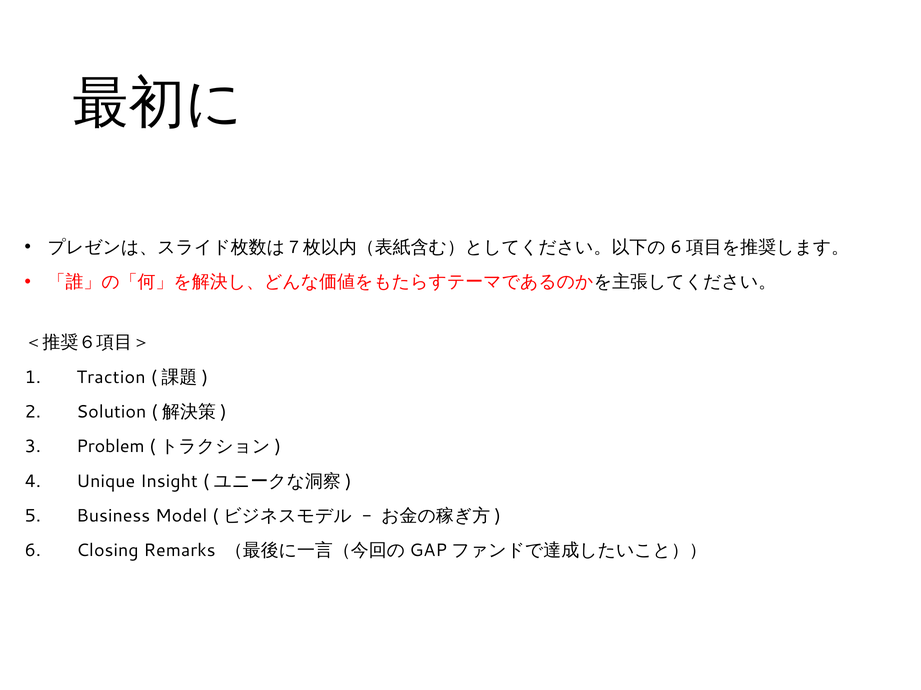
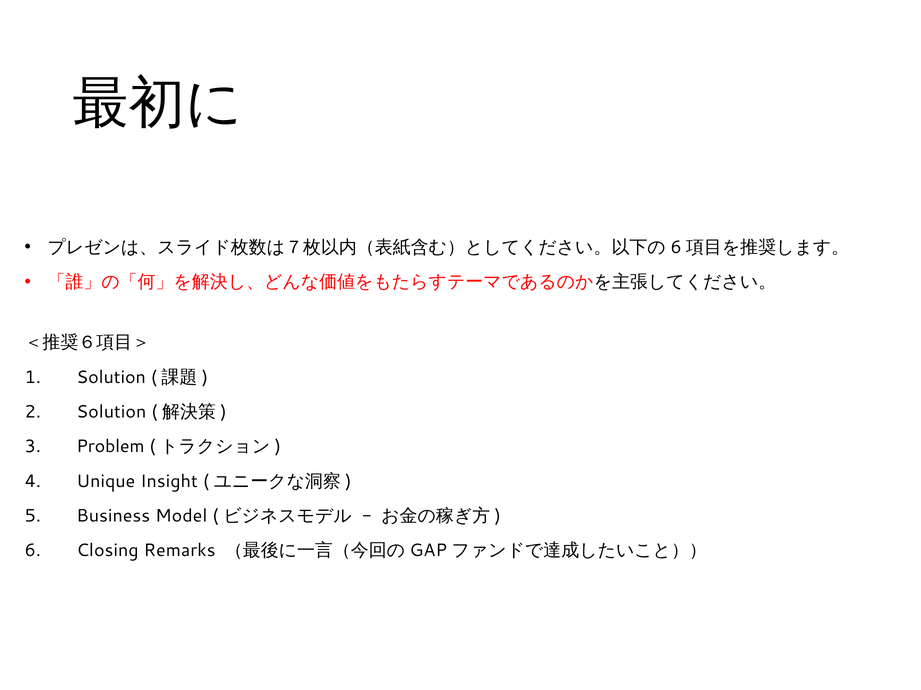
Traction at (111, 378): Traction -> Solution
